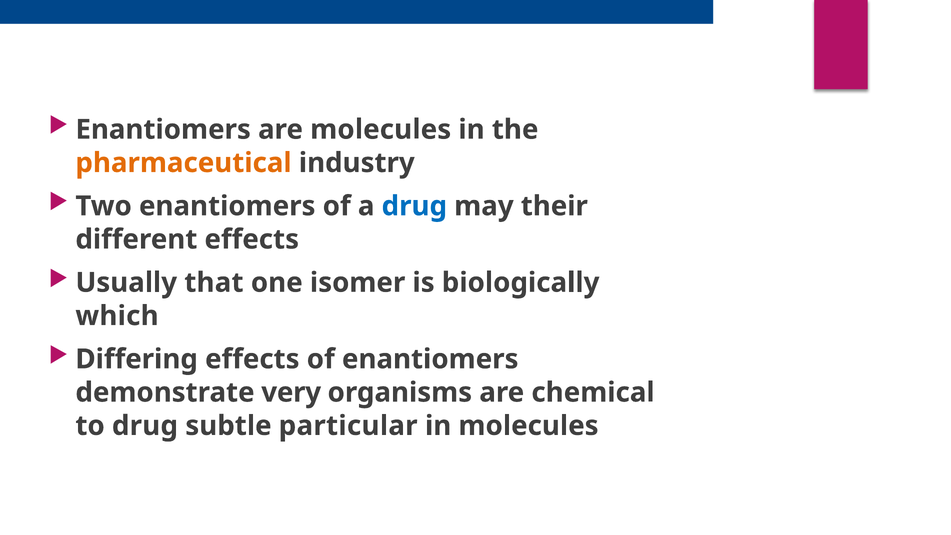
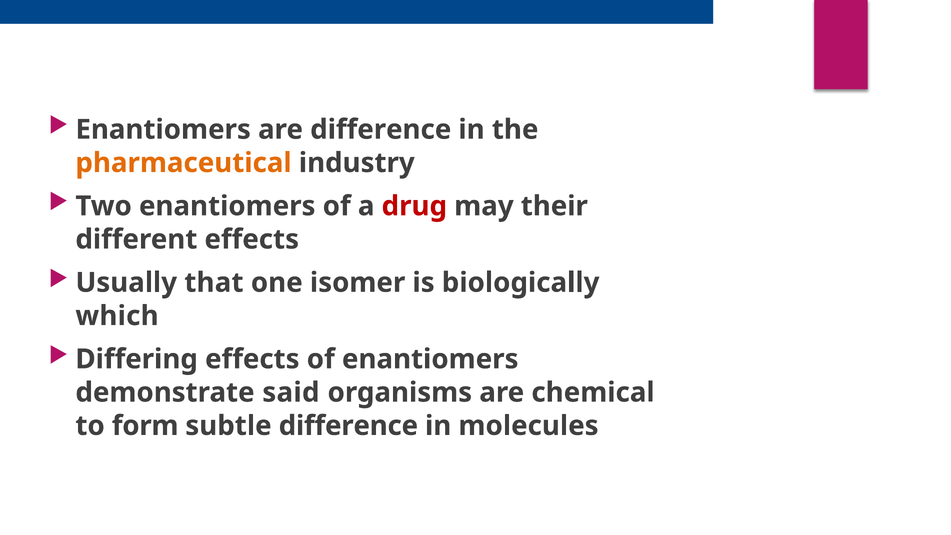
are molecules: molecules -> difference
drug at (414, 206) colour: blue -> red
very: very -> said
to drug: drug -> form
subtle particular: particular -> difference
